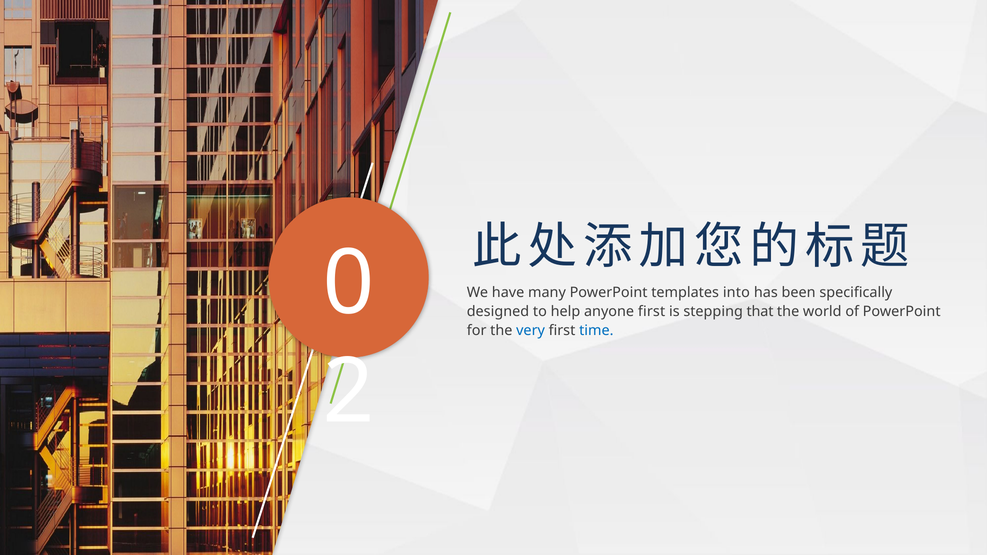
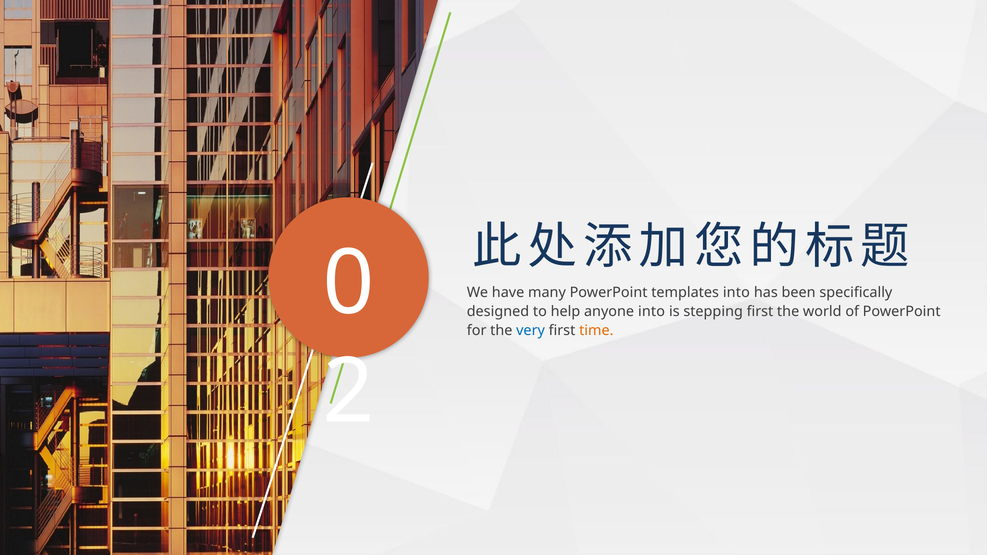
anyone first: first -> into
stepping that: that -> first
time colour: blue -> orange
